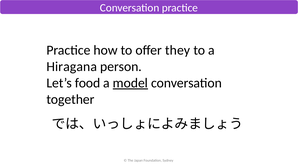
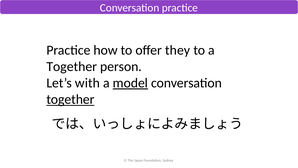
Hiragana at (72, 66): Hiragana -> Together
food: food -> with
together at (70, 99) underline: none -> present
